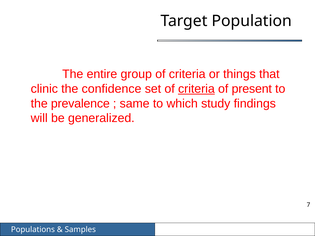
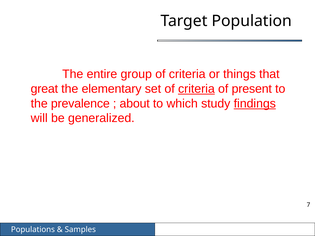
clinic: clinic -> great
confidence: confidence -> elementary
same: same -> about
findings underline: none -> present
